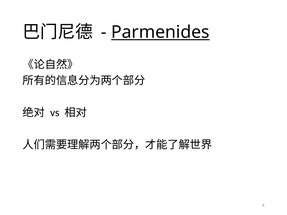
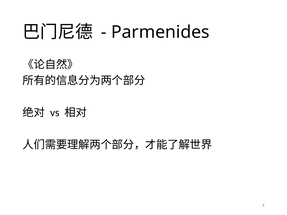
Parmenides underline: present -> none
